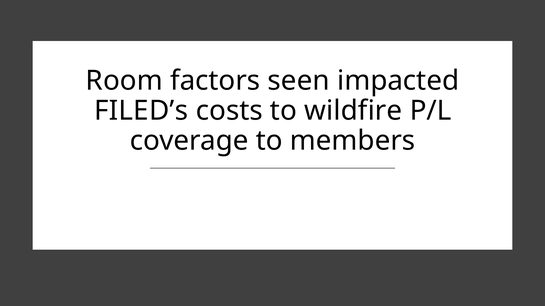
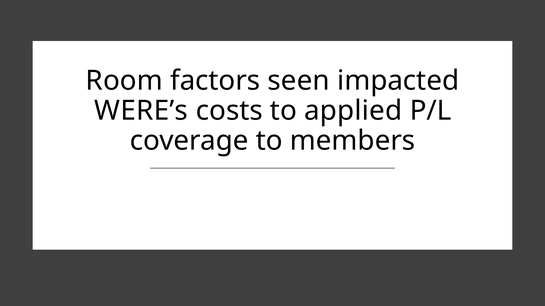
FILED’s: FILED’s -> WERE’s
wildfire: wildfire -> applied
